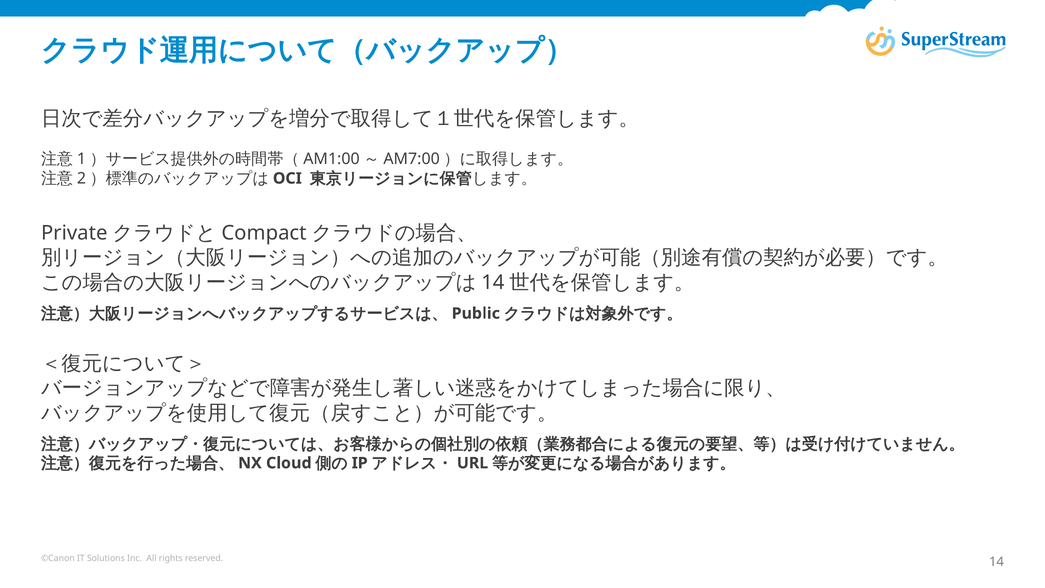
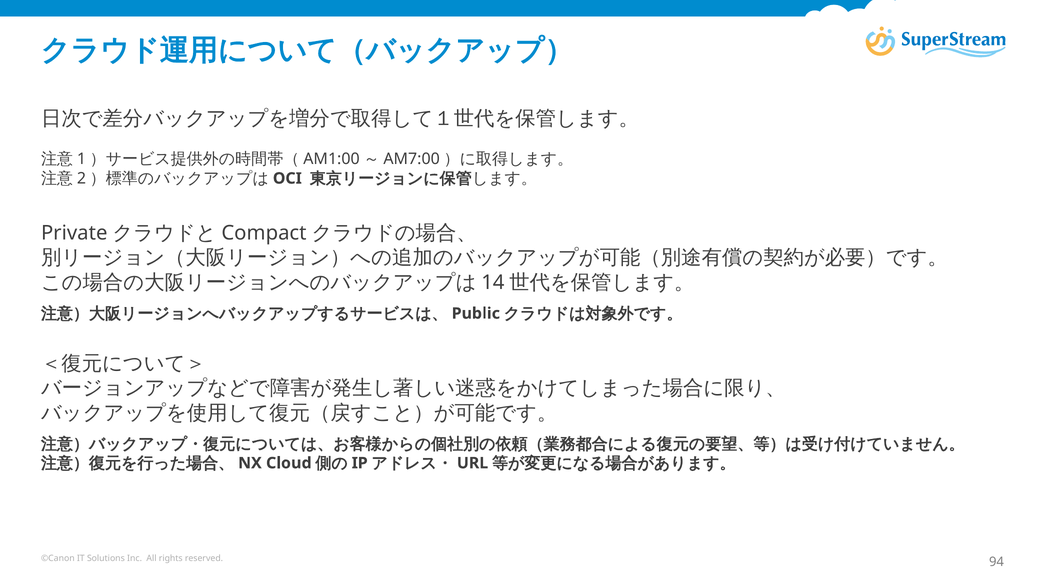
14: 14 -> 94
